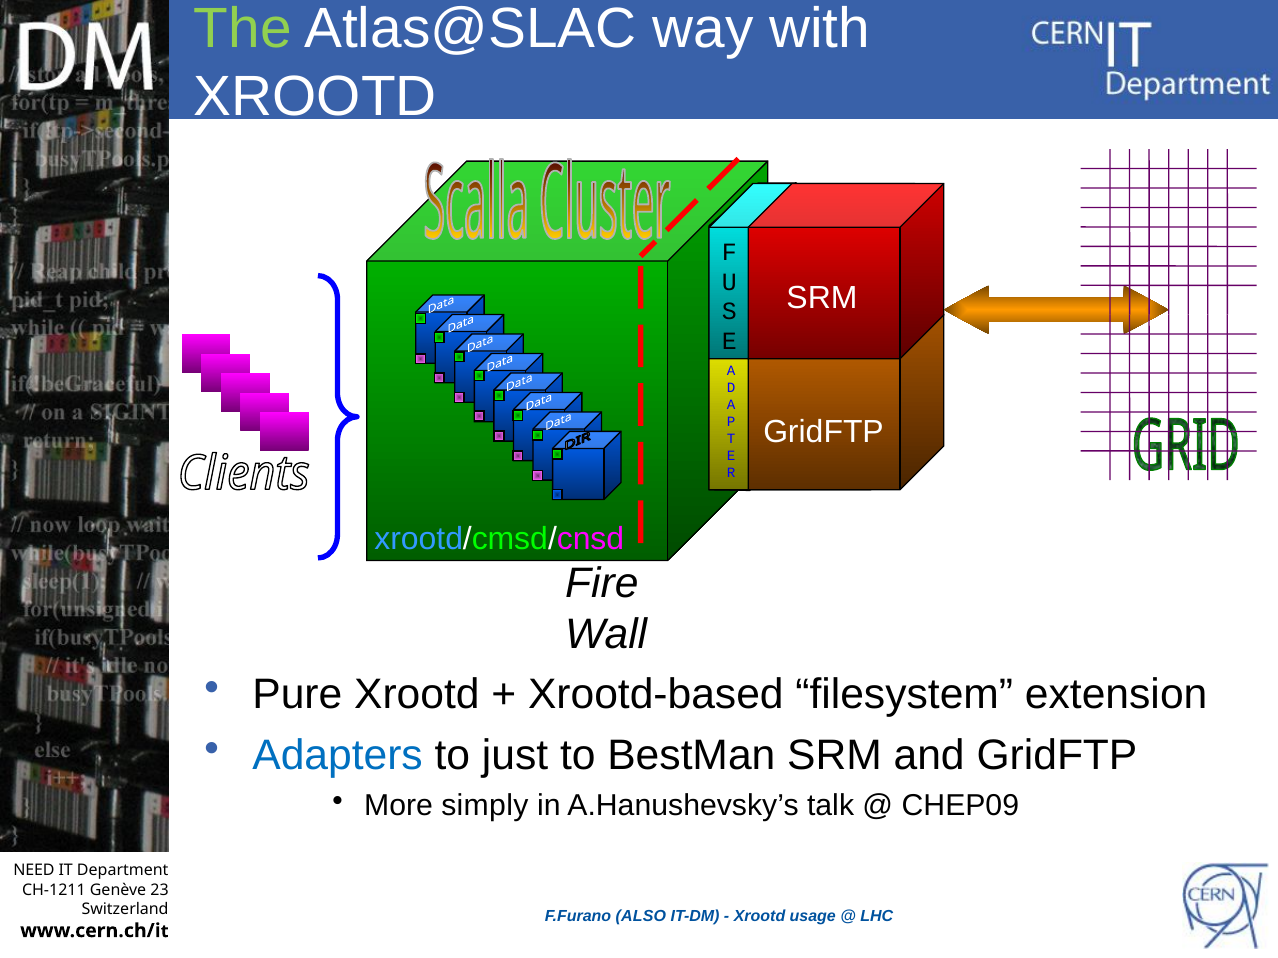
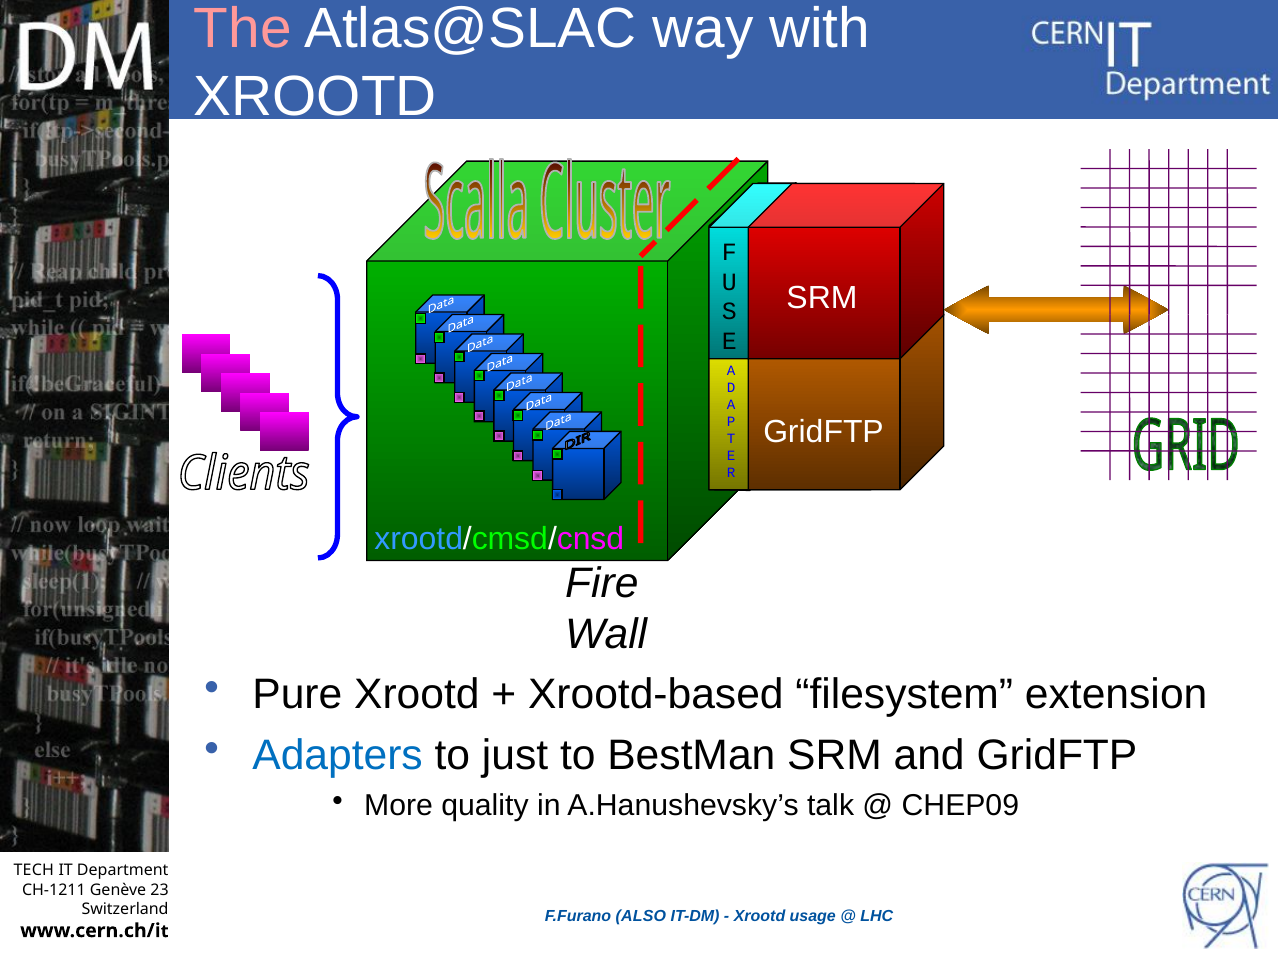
The colour: light green -> pink
simply: simply -> quality
NEED: NEED -> TECH
